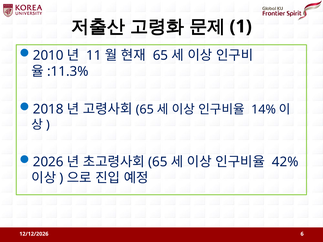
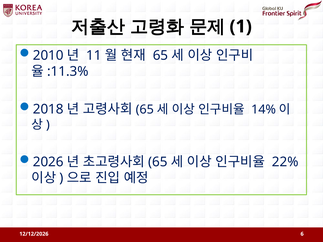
42%: 42% -> 22%
